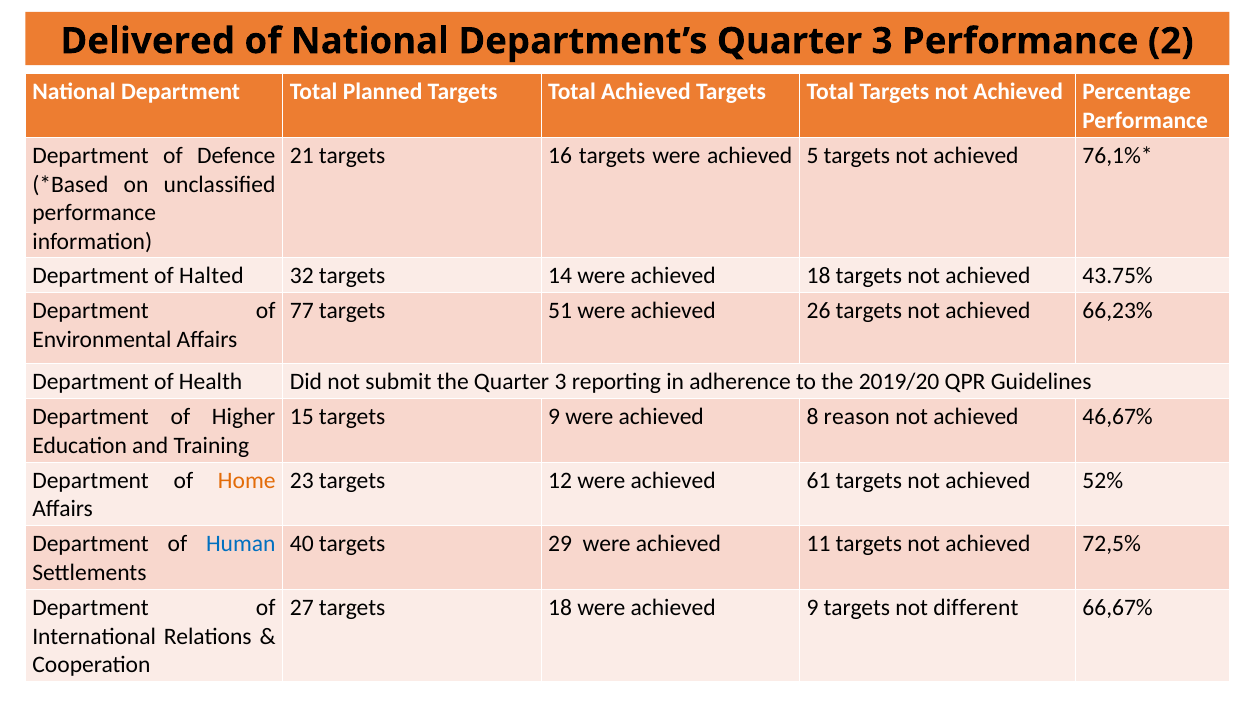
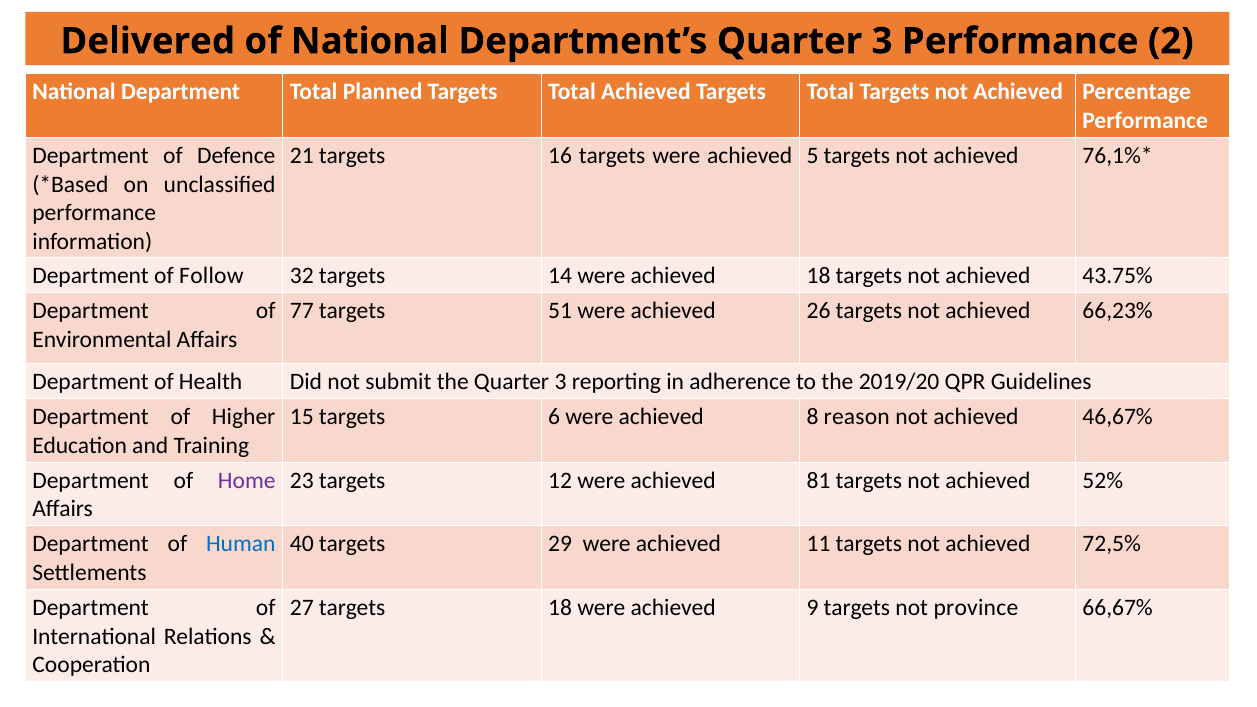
Halted: Halted -> Follow
targets 9: 9 -> 6
Home colour: orange -> purple
61: 61 -> 81
different: different -> province
